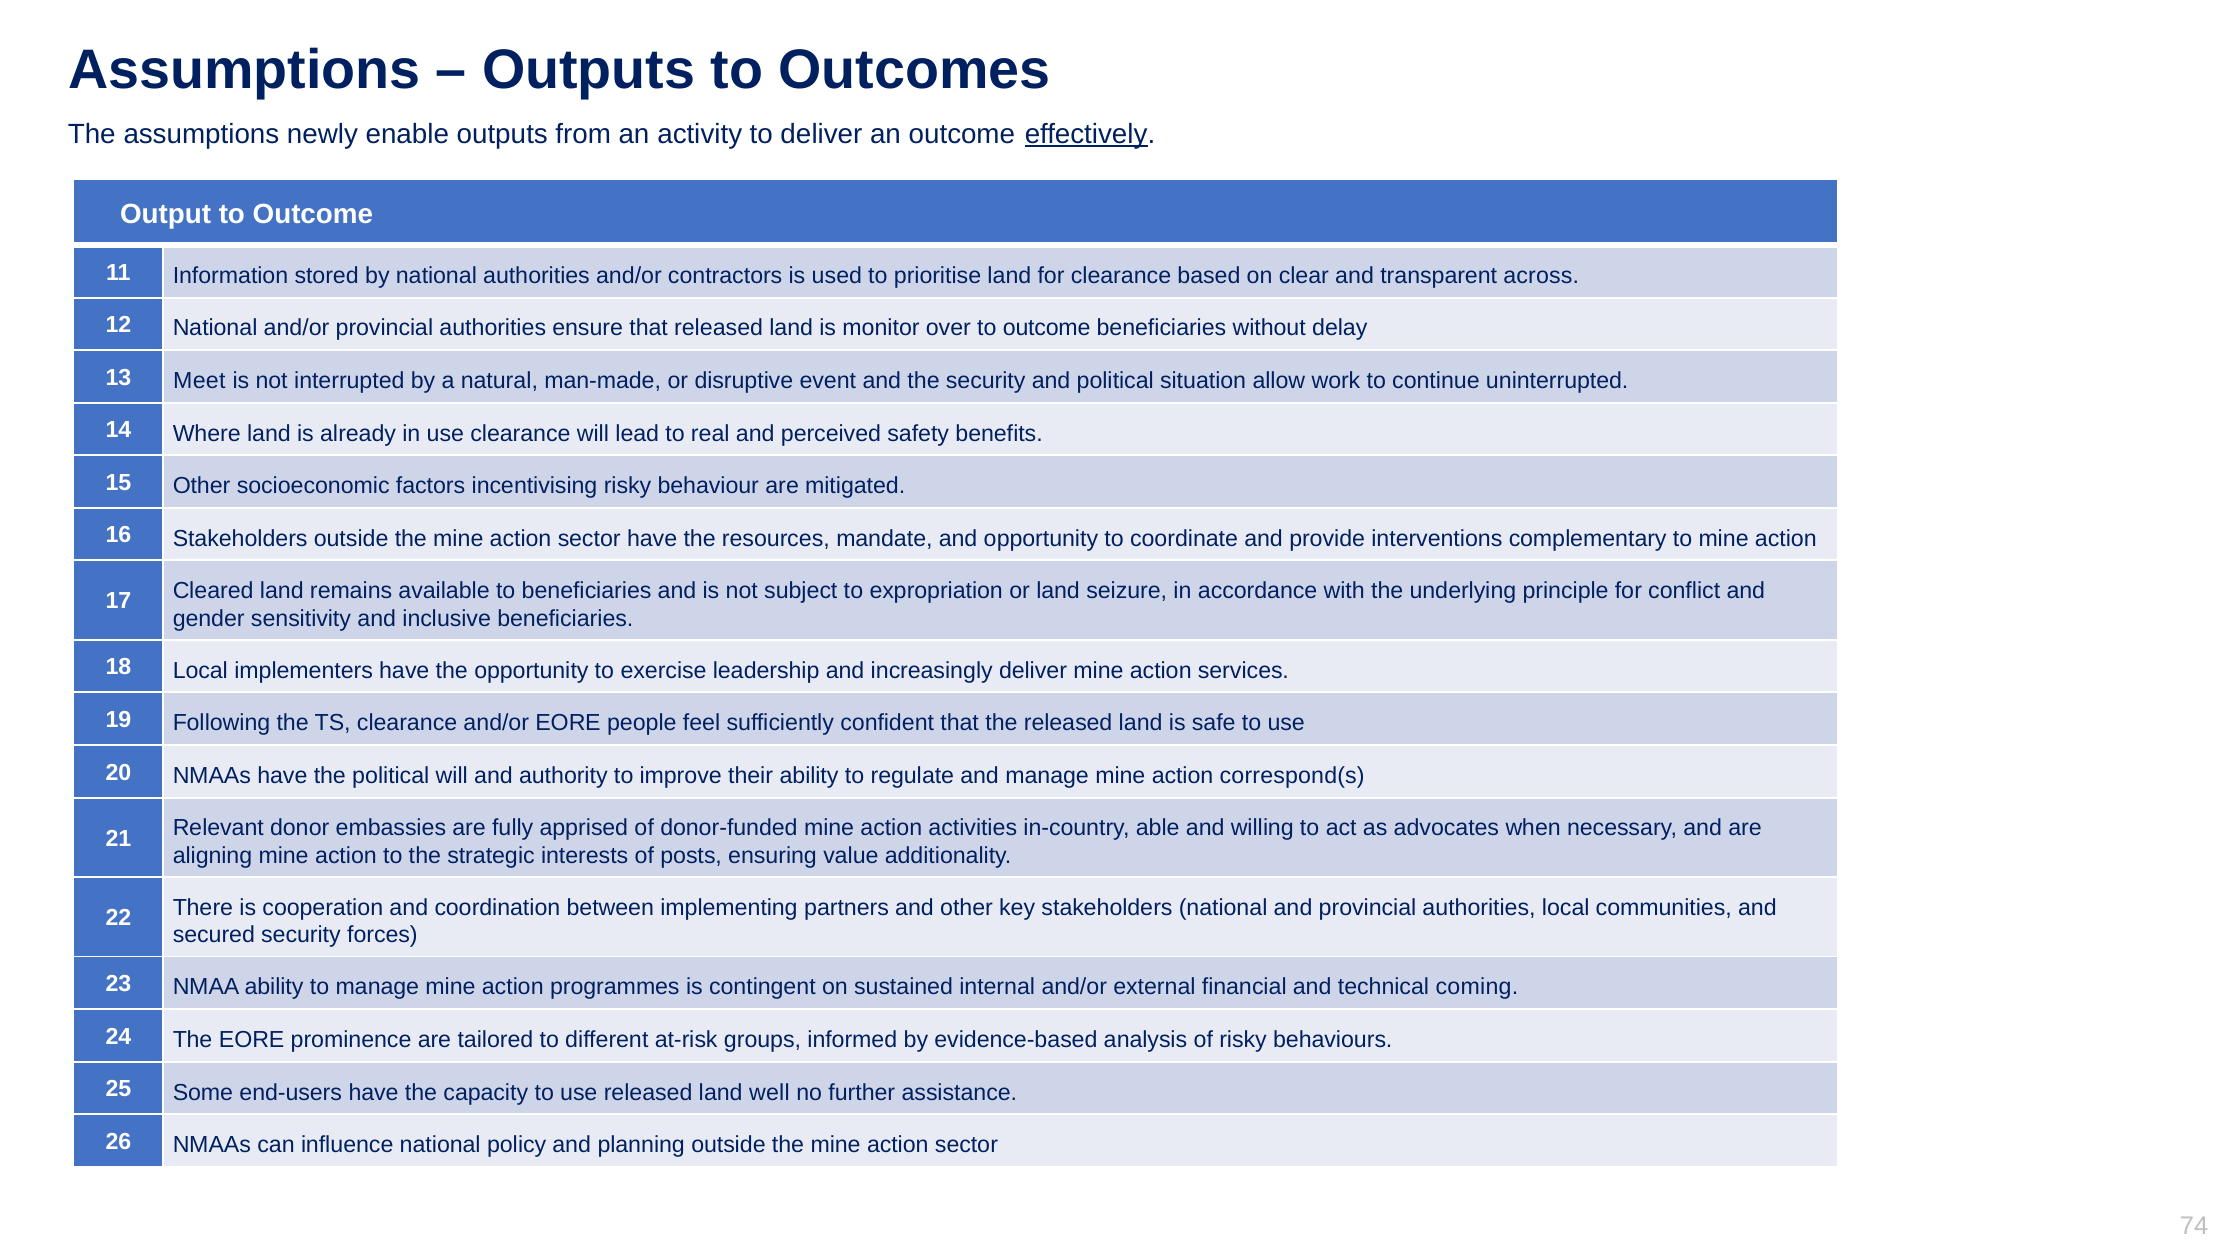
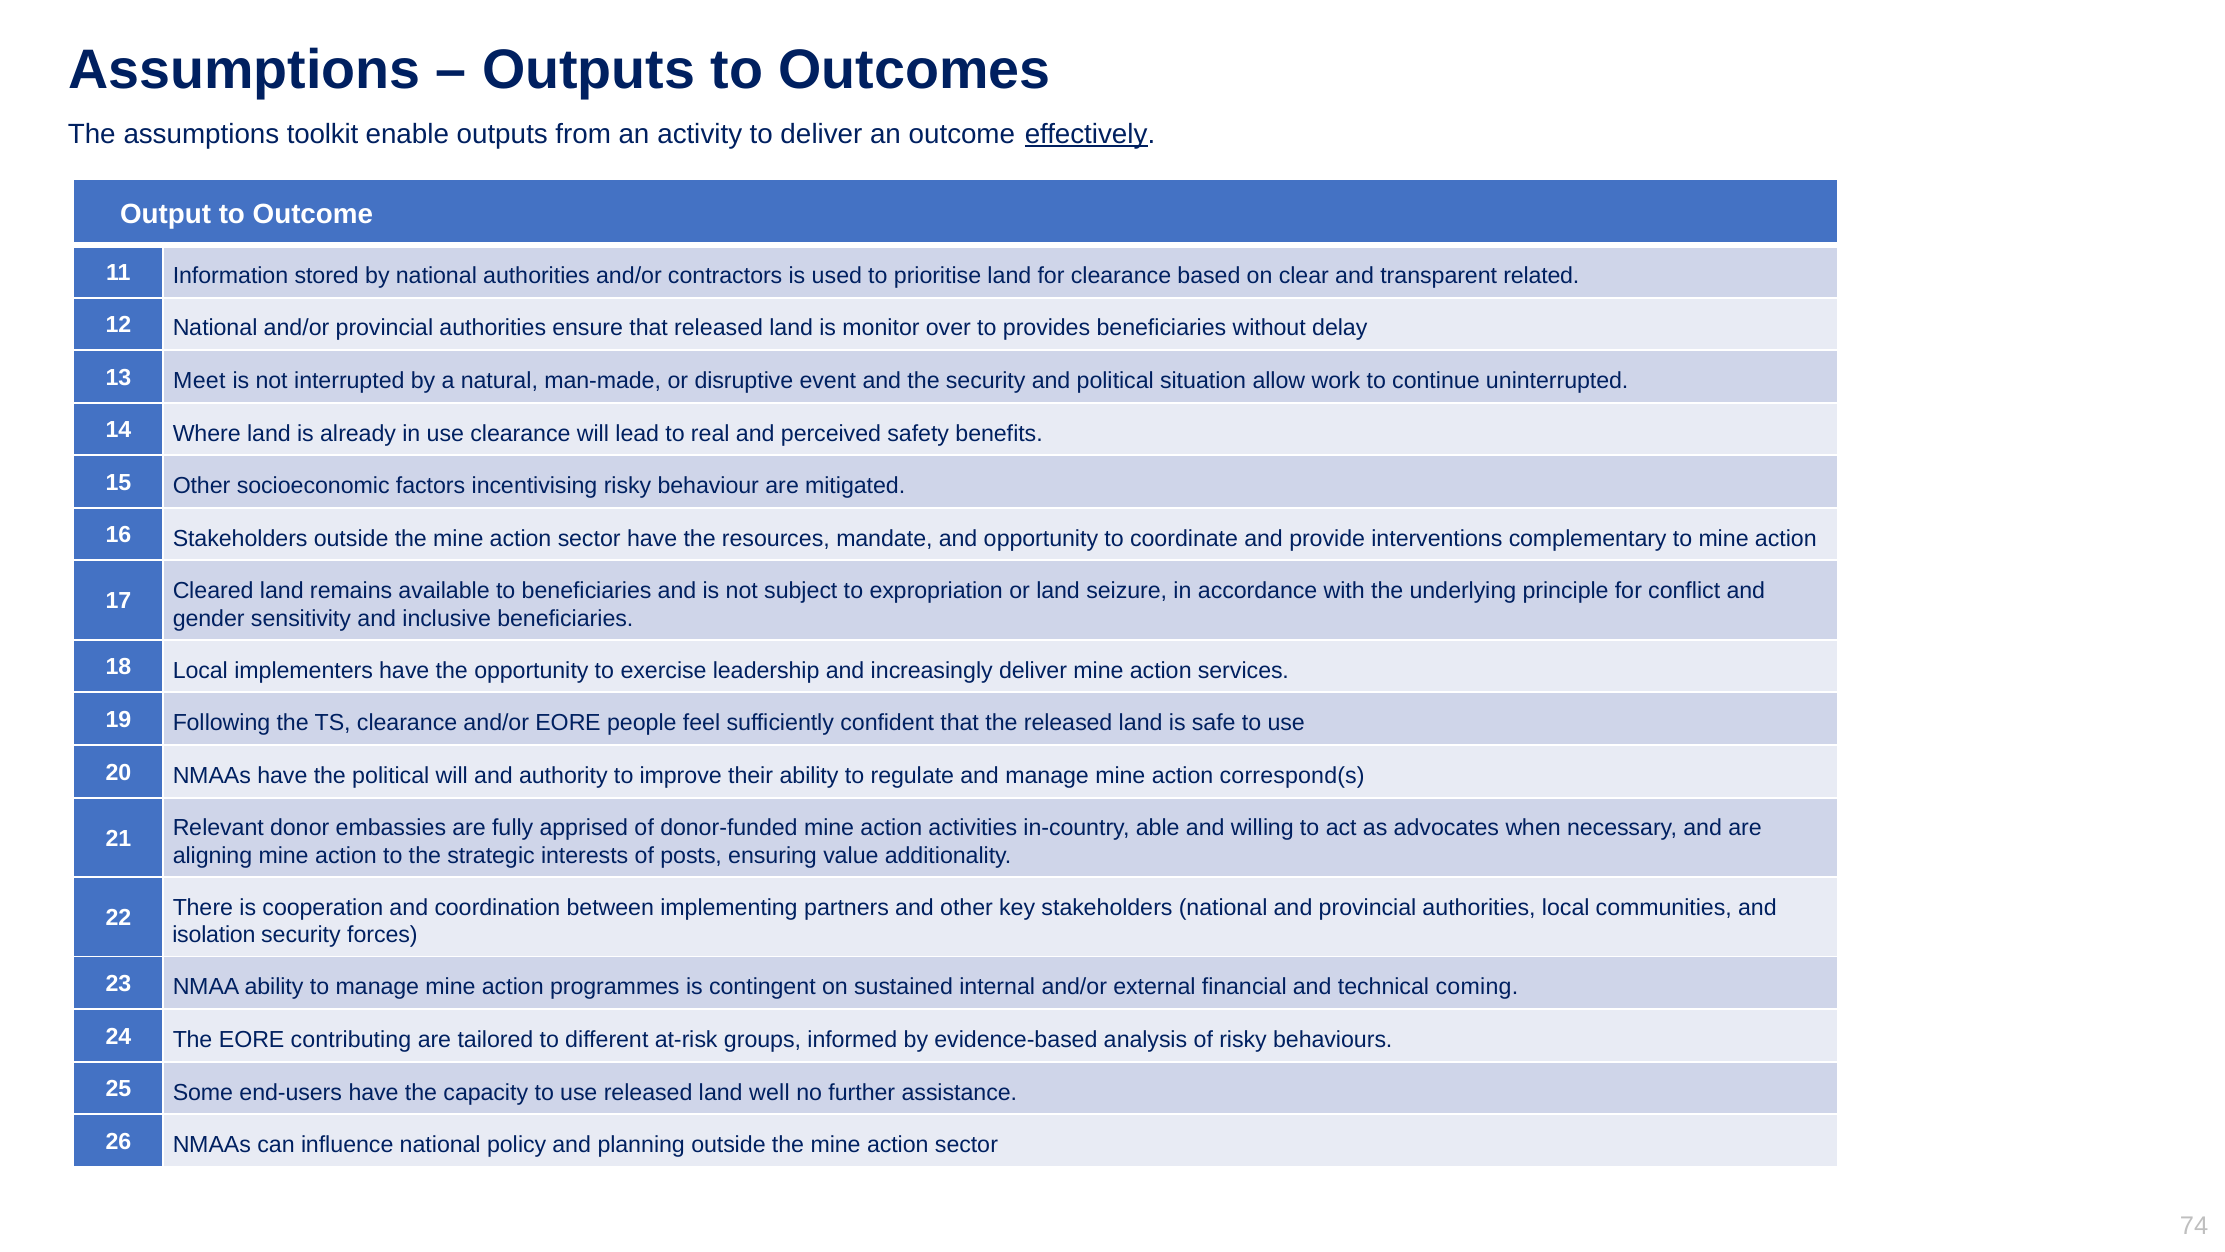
newly: newly -> toolkit
across: across -> related
over to outcome: outcome -> provides
secured: secured -> isolation
prominence: prominence -> contributing
